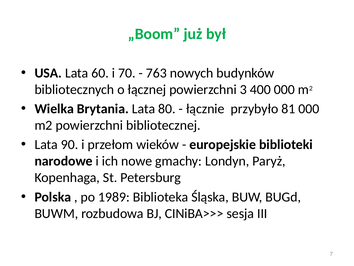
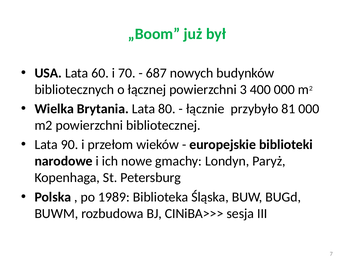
763: 763 -> 687
